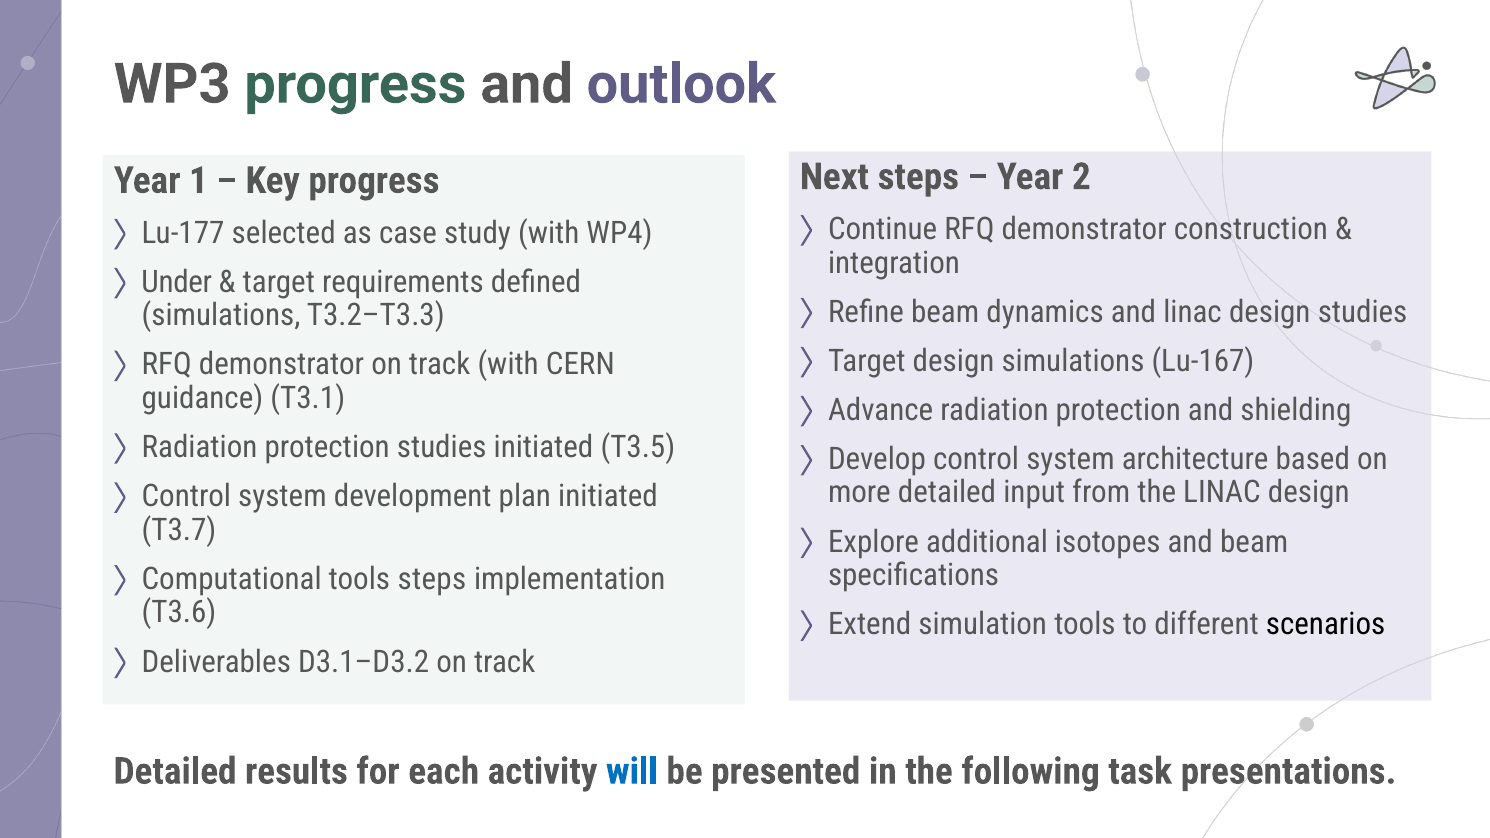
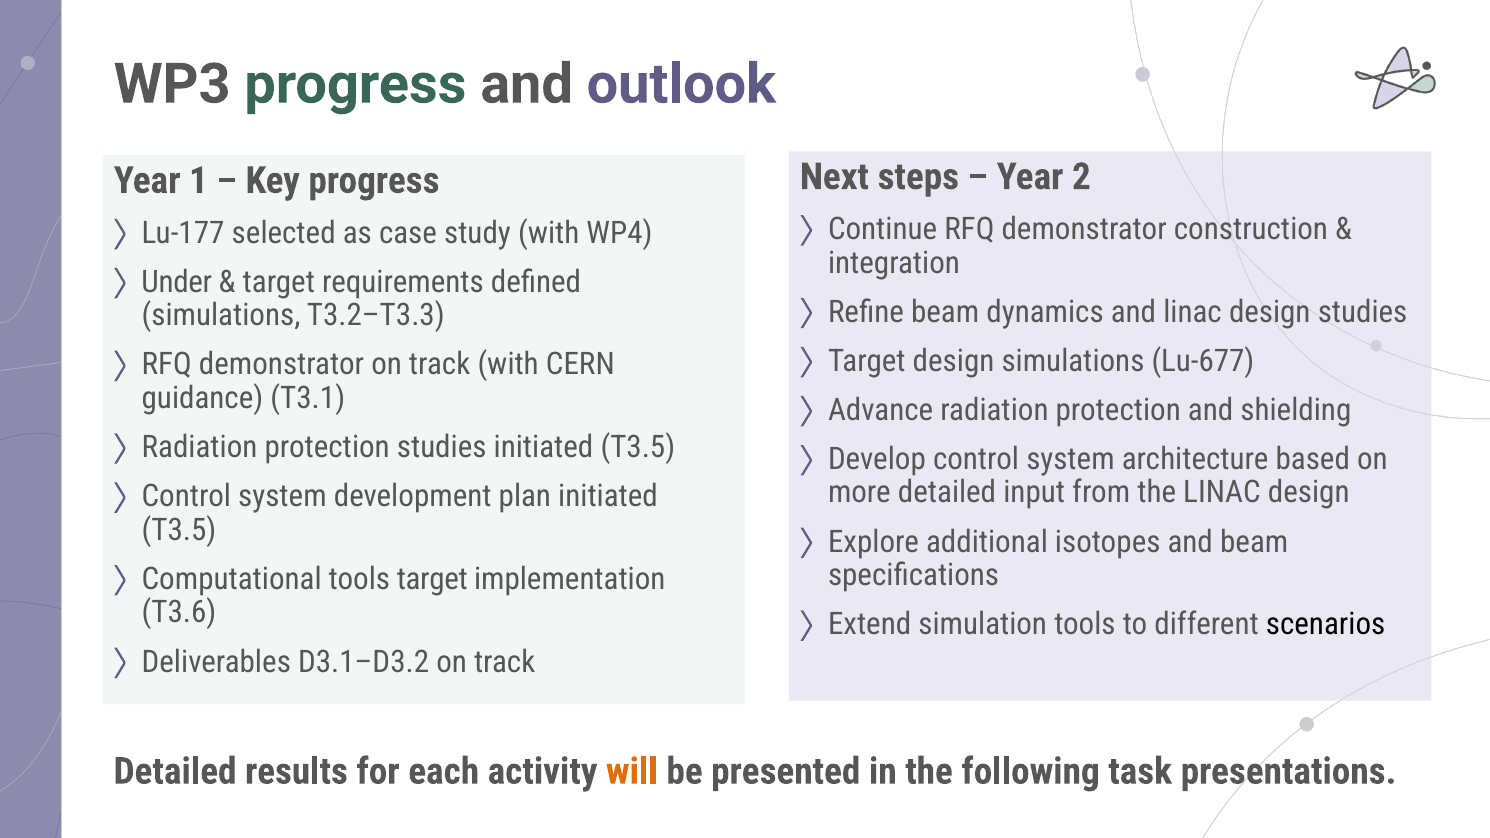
Lu-167: Lu-167 -> Lu-677
T3.7 at (179, 530): T3.7 -> T3.5
tools steps: steps -> target
will colour: blue -> orange
